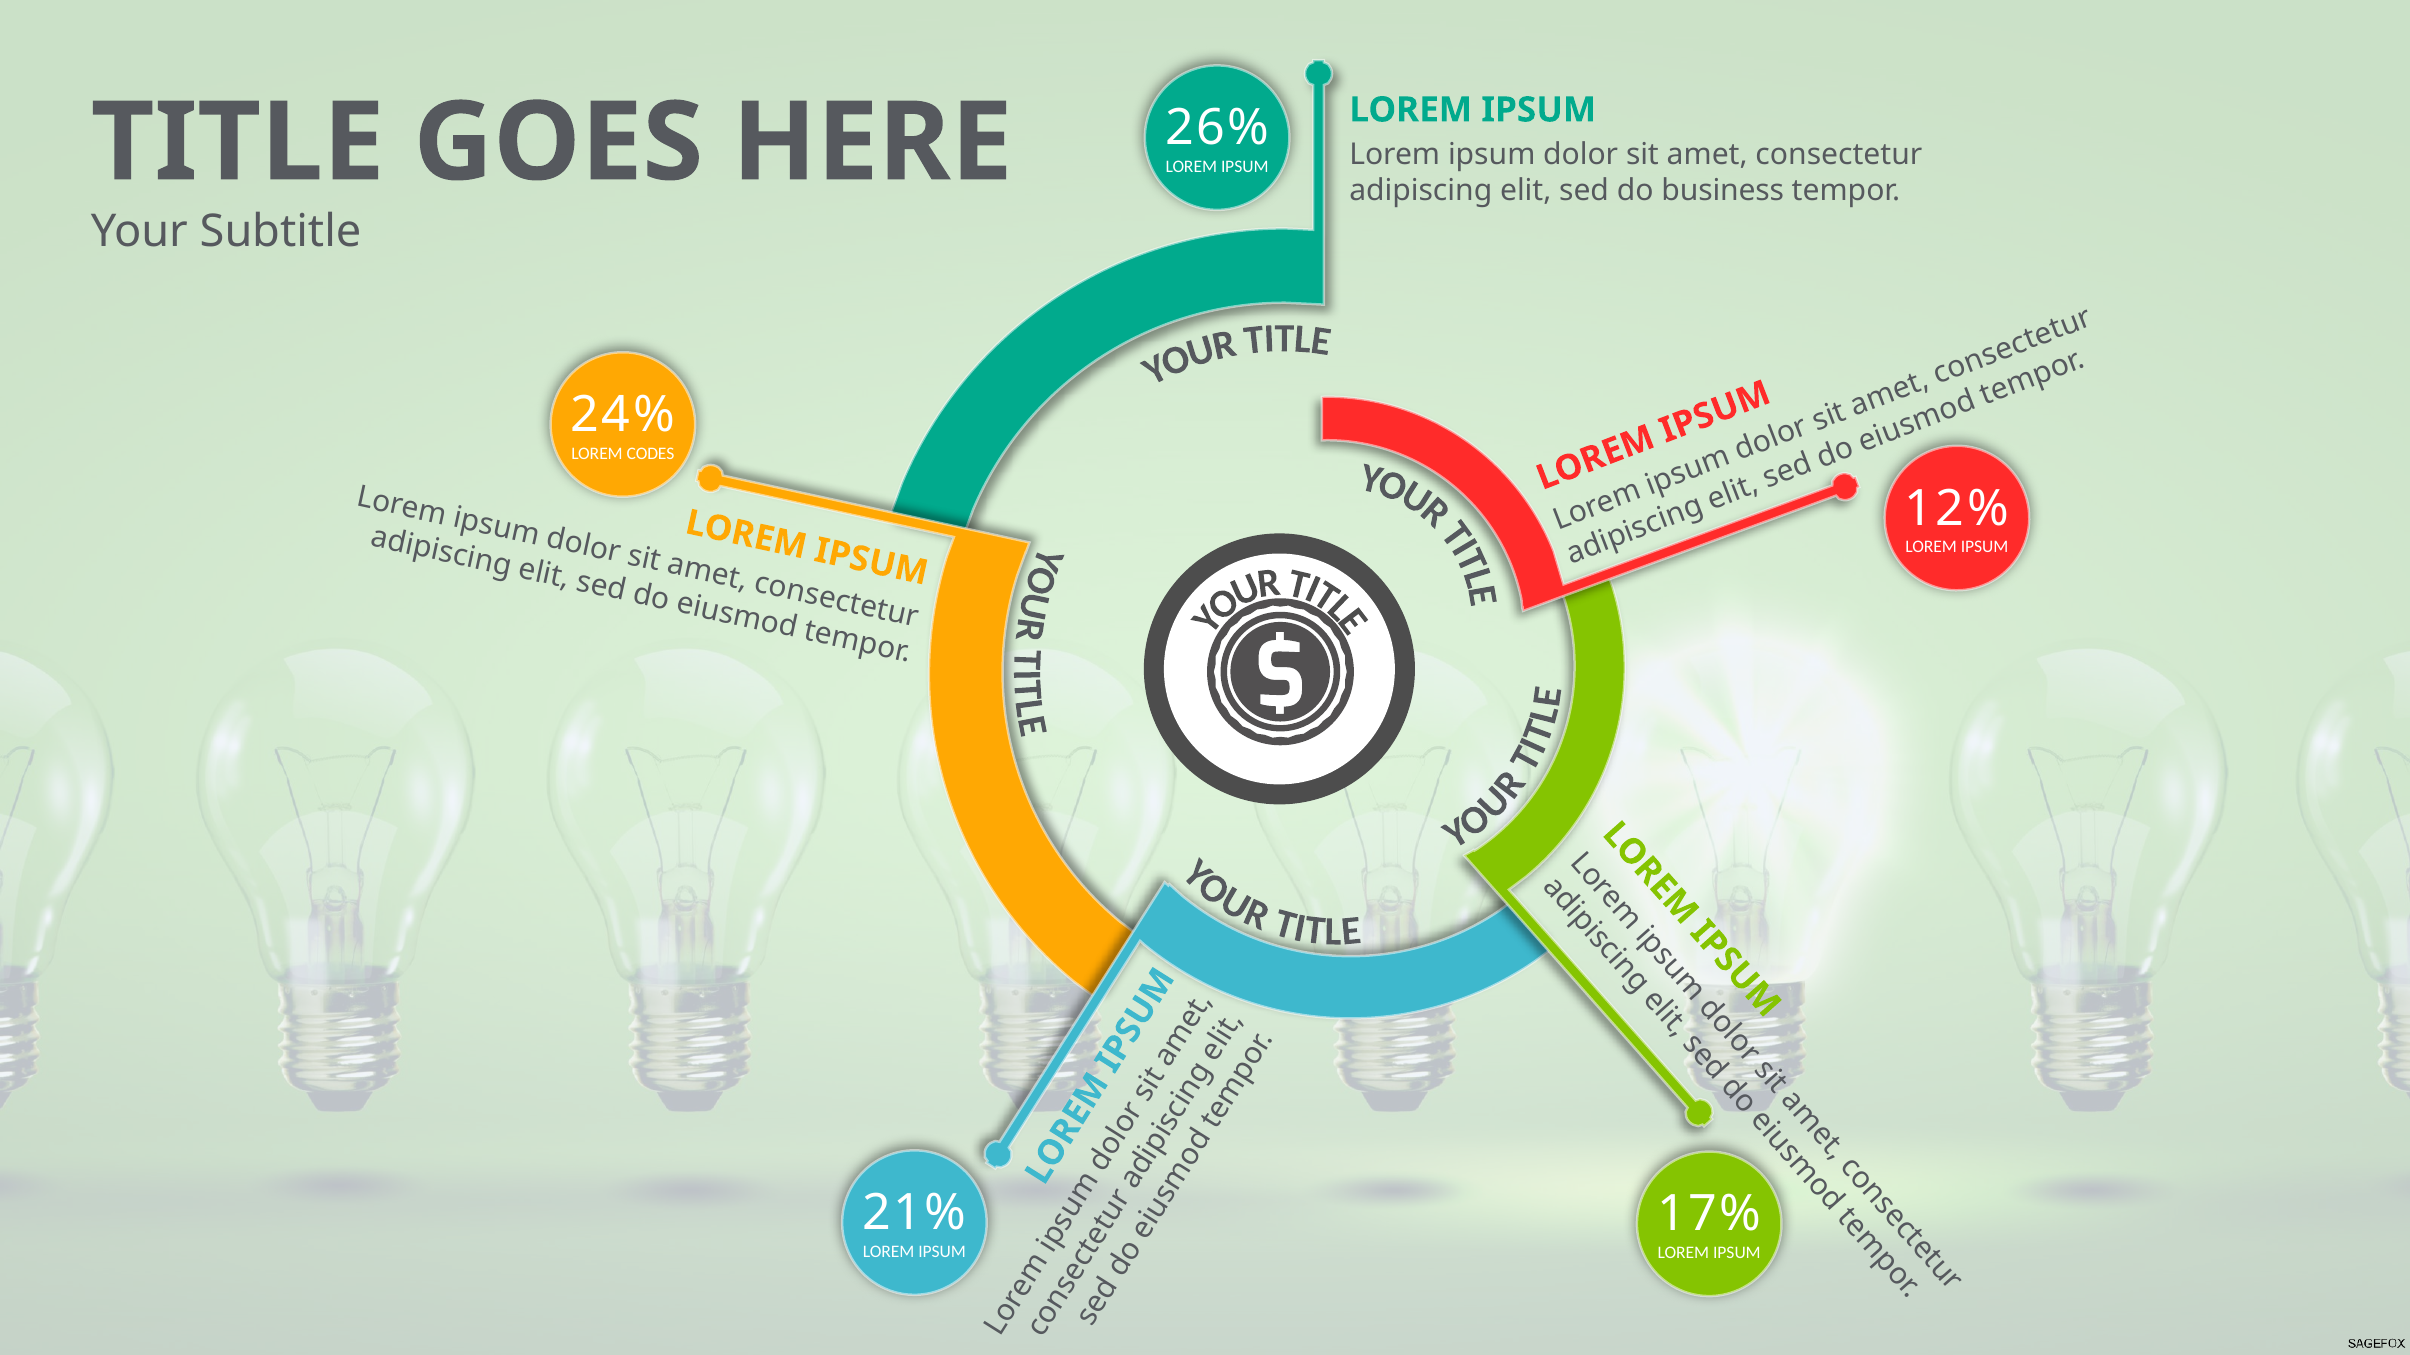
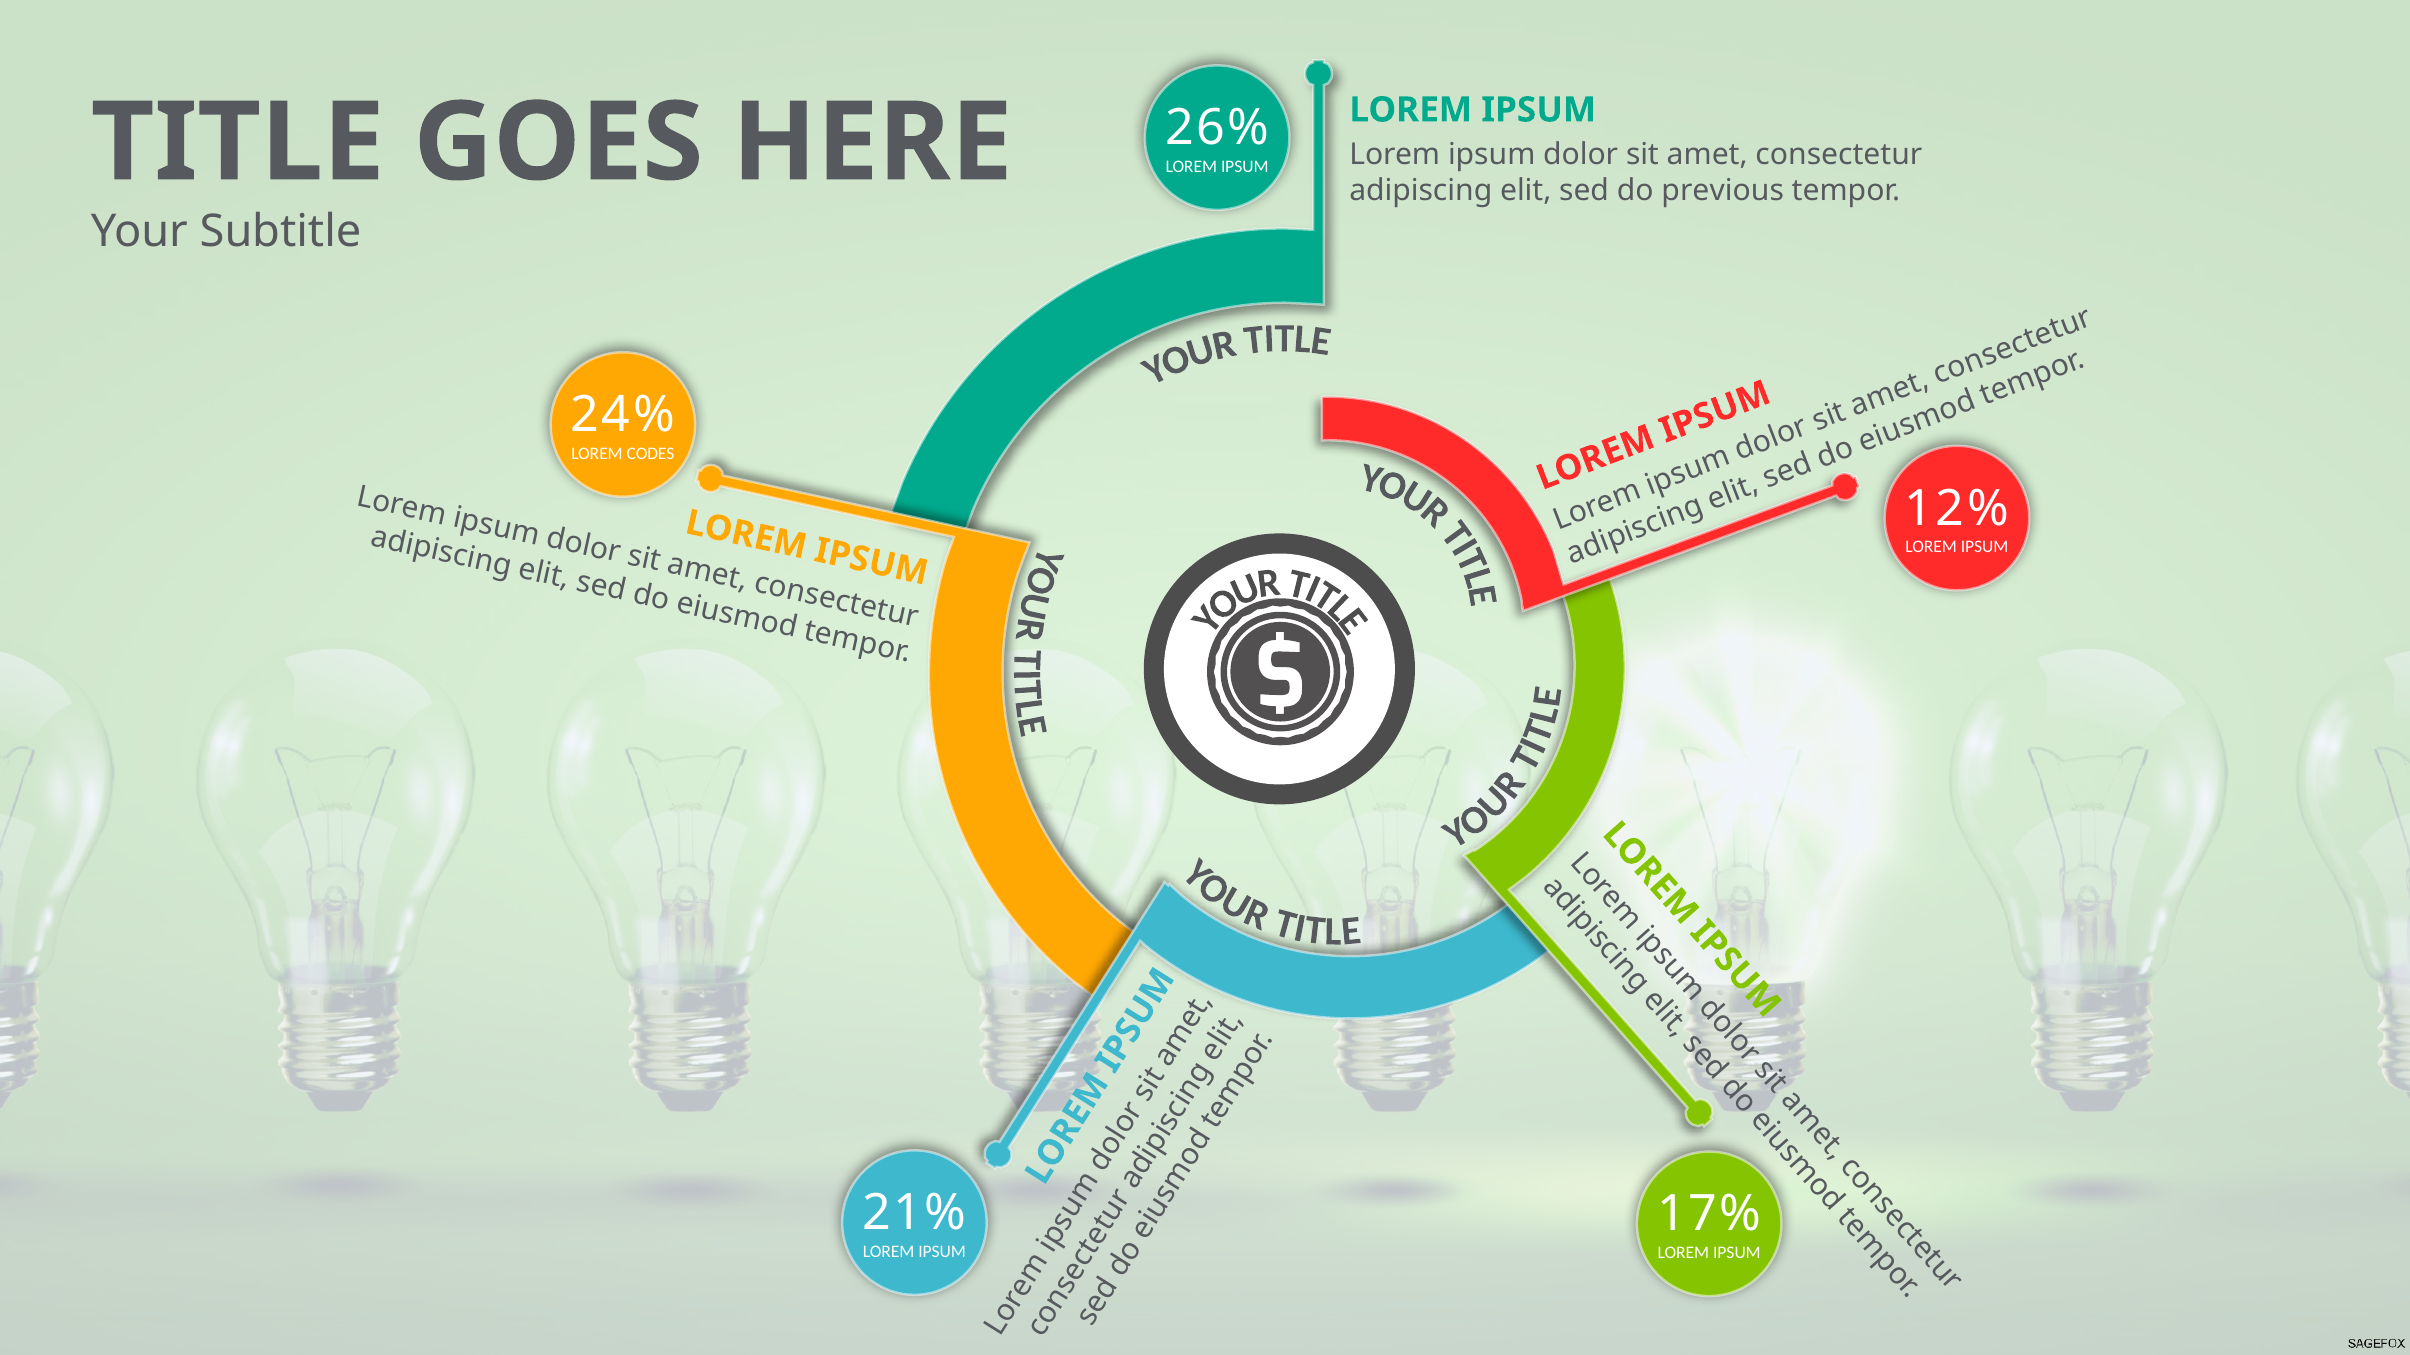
business: business -> previous
